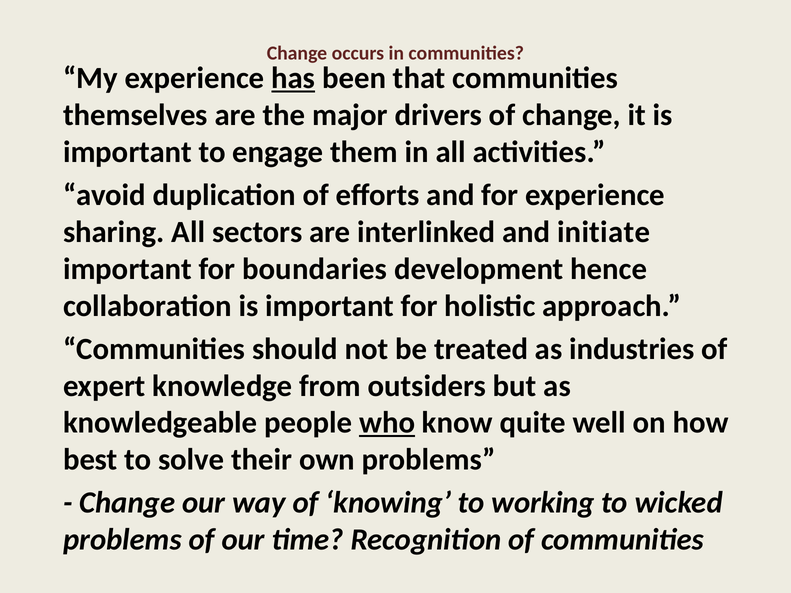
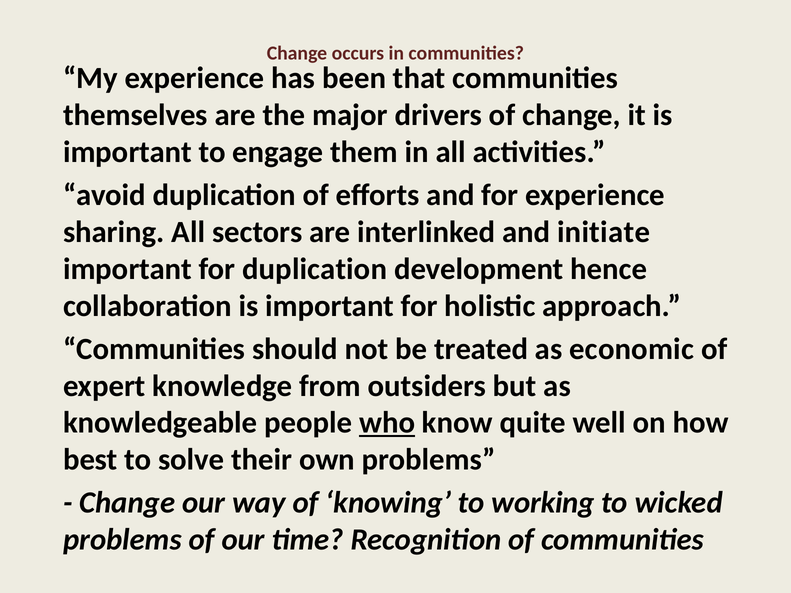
has underline: present -> none
for boundaries: boundaries -> duplication
industries: industries -> economic
